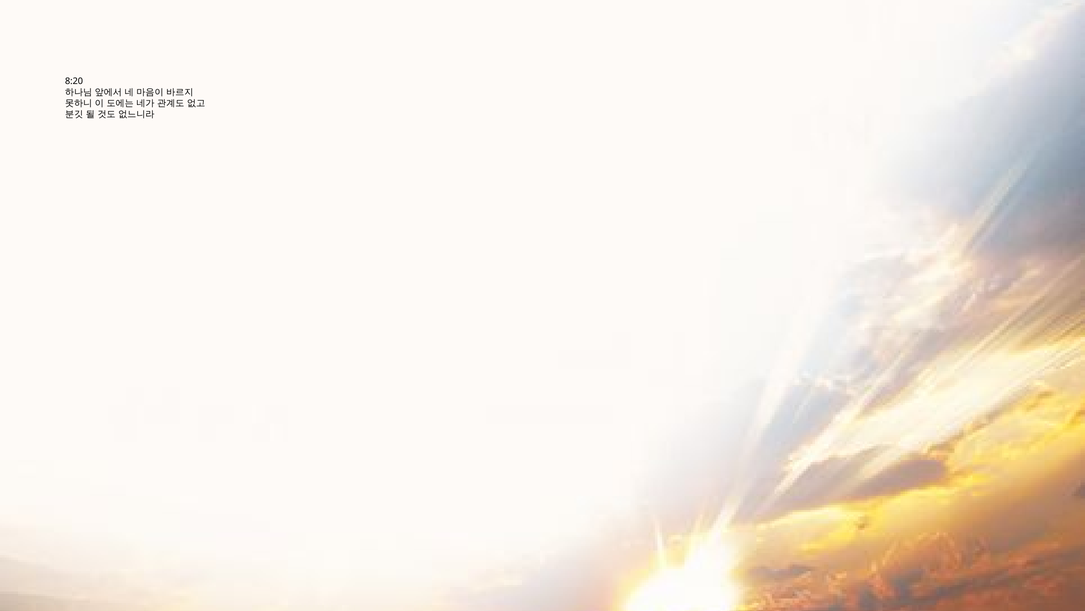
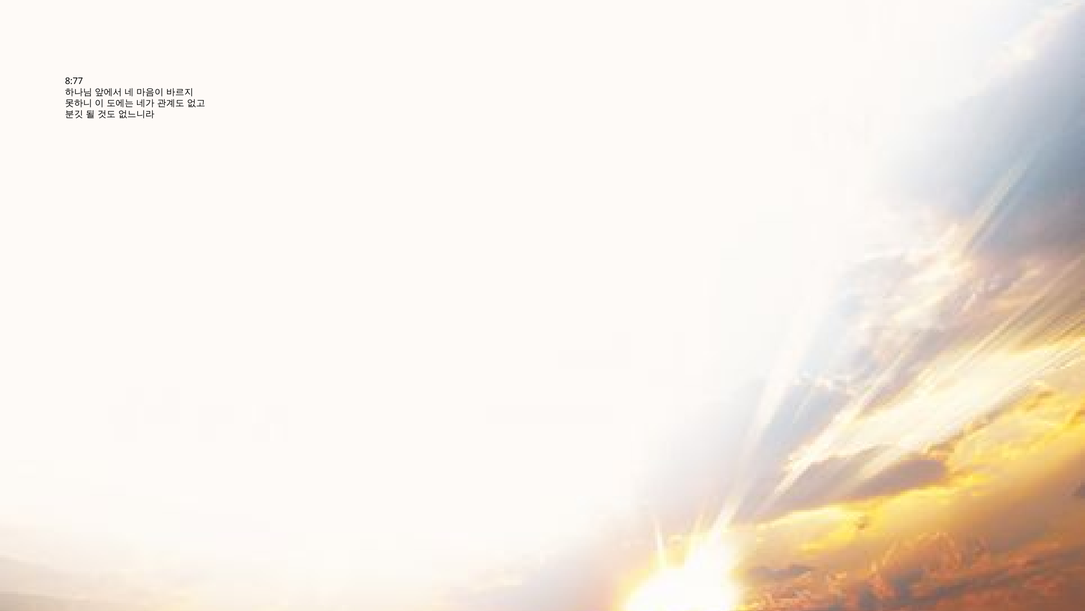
8:20: 8:20 -> 8:77
